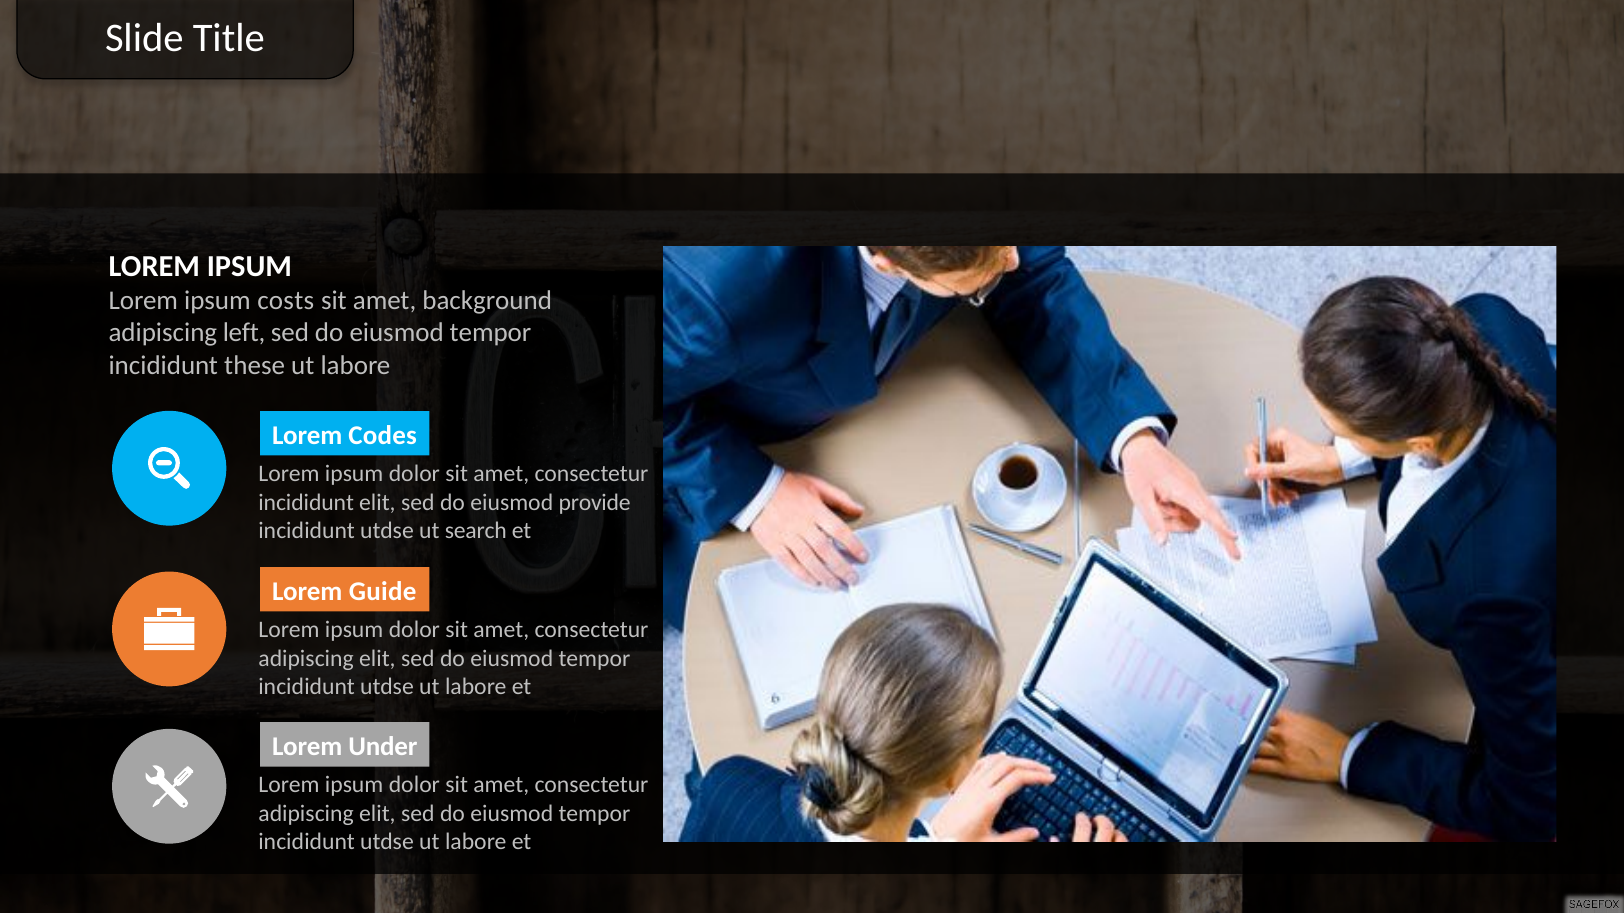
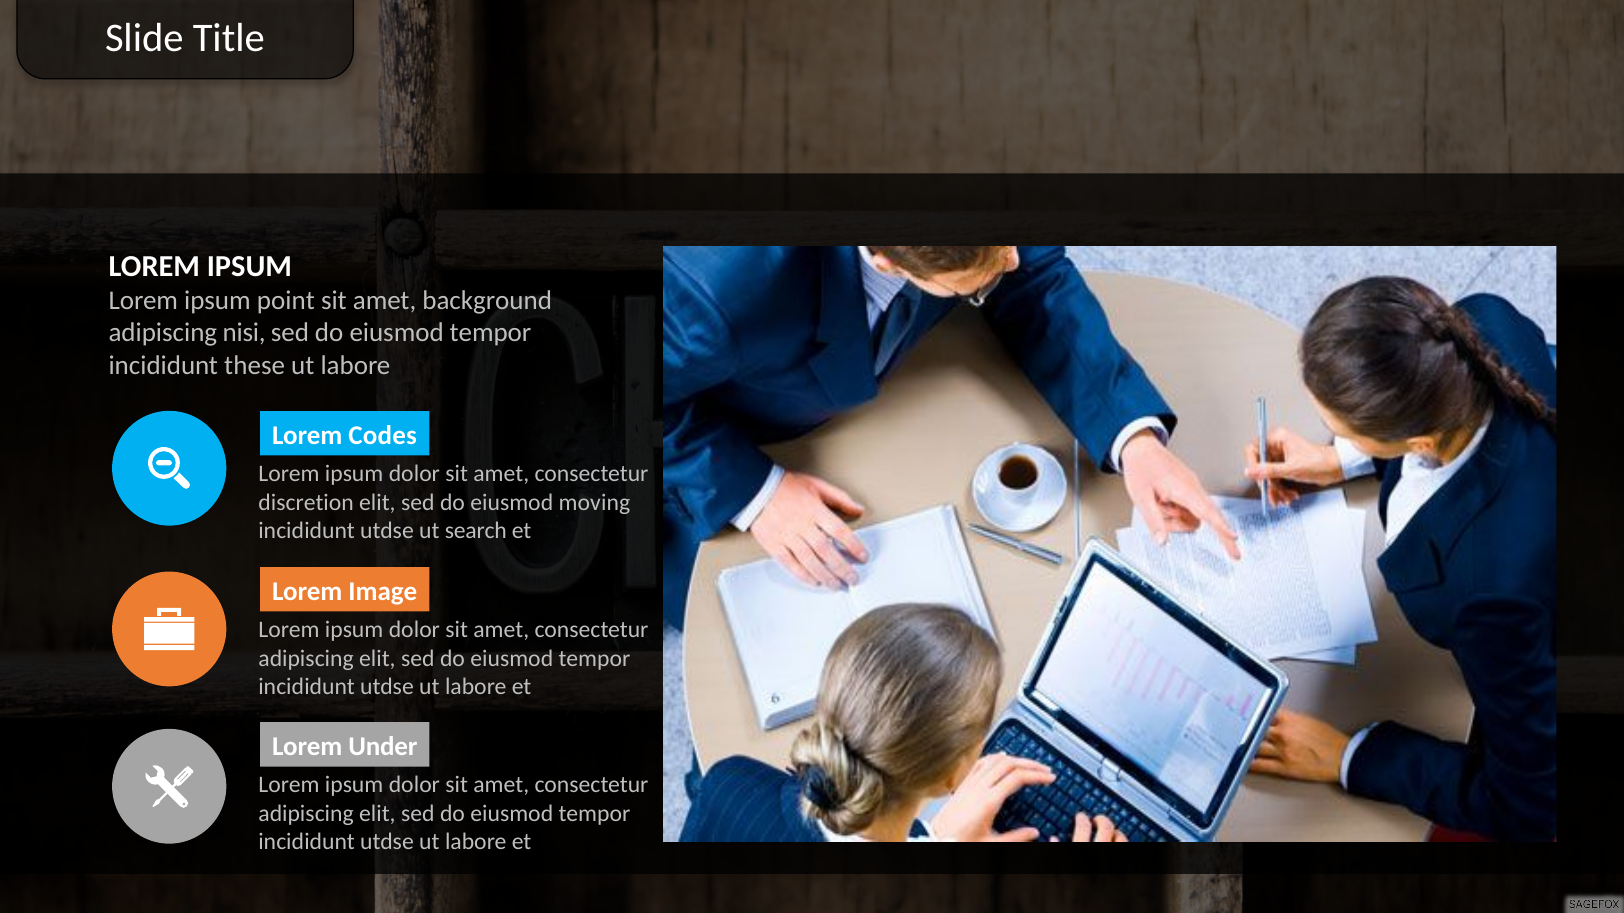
costs: costs -> point
left: left -> nisi
incididunt at (306, 503): incididunt -> discretion
provide: provide -> moving
Guide: Guide -> Image
